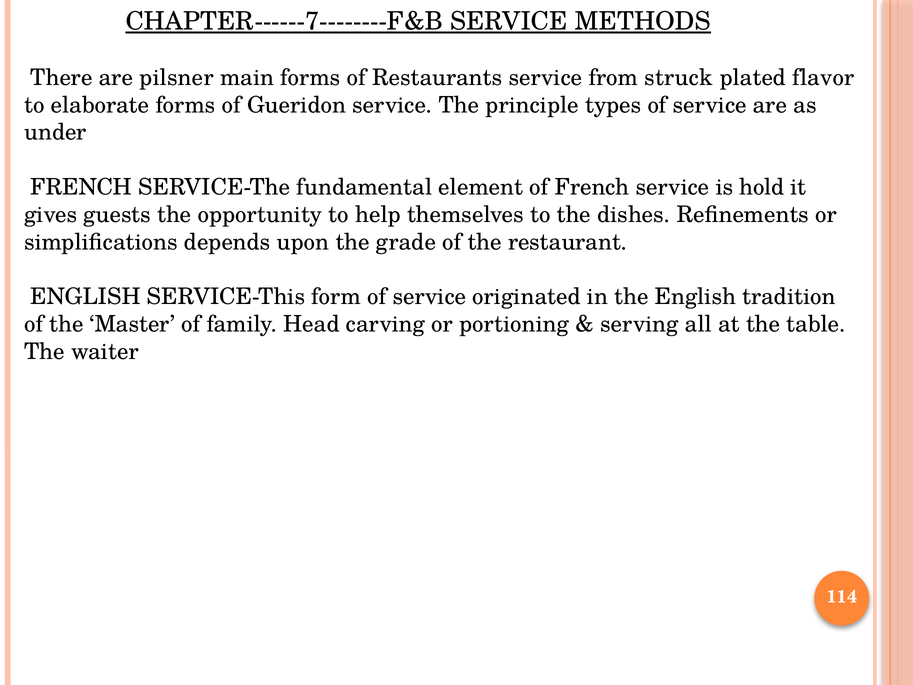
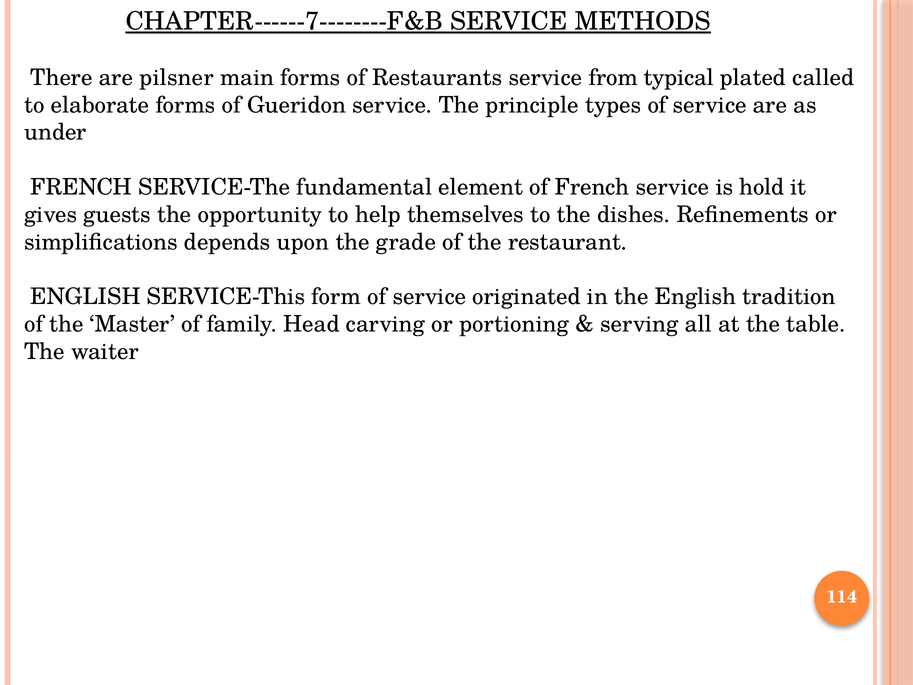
struck: struck -> typical
flavor: flavor -> called
